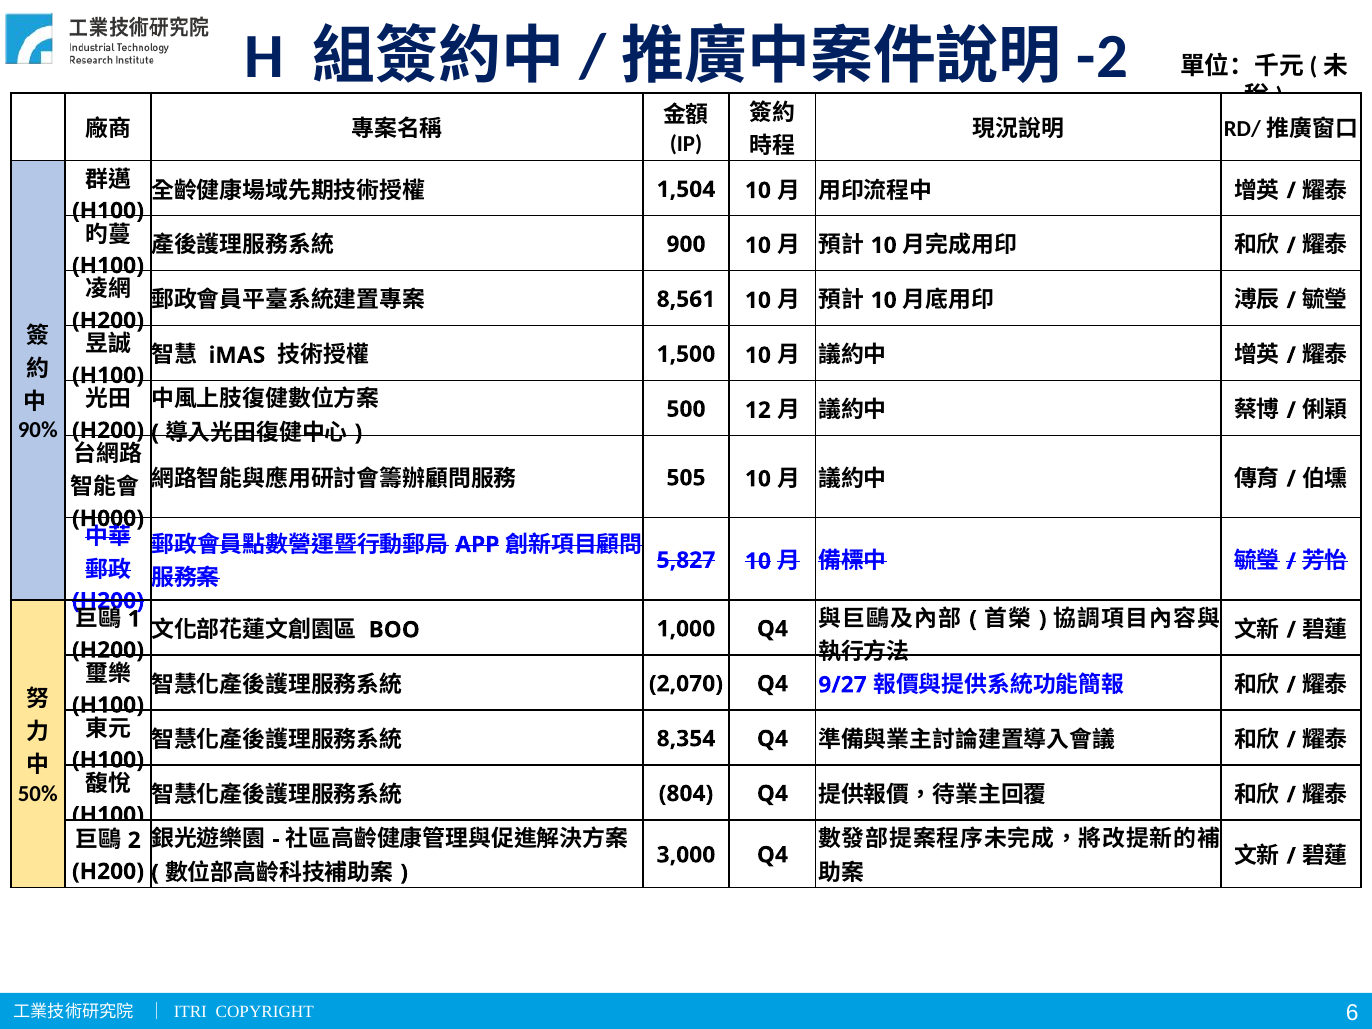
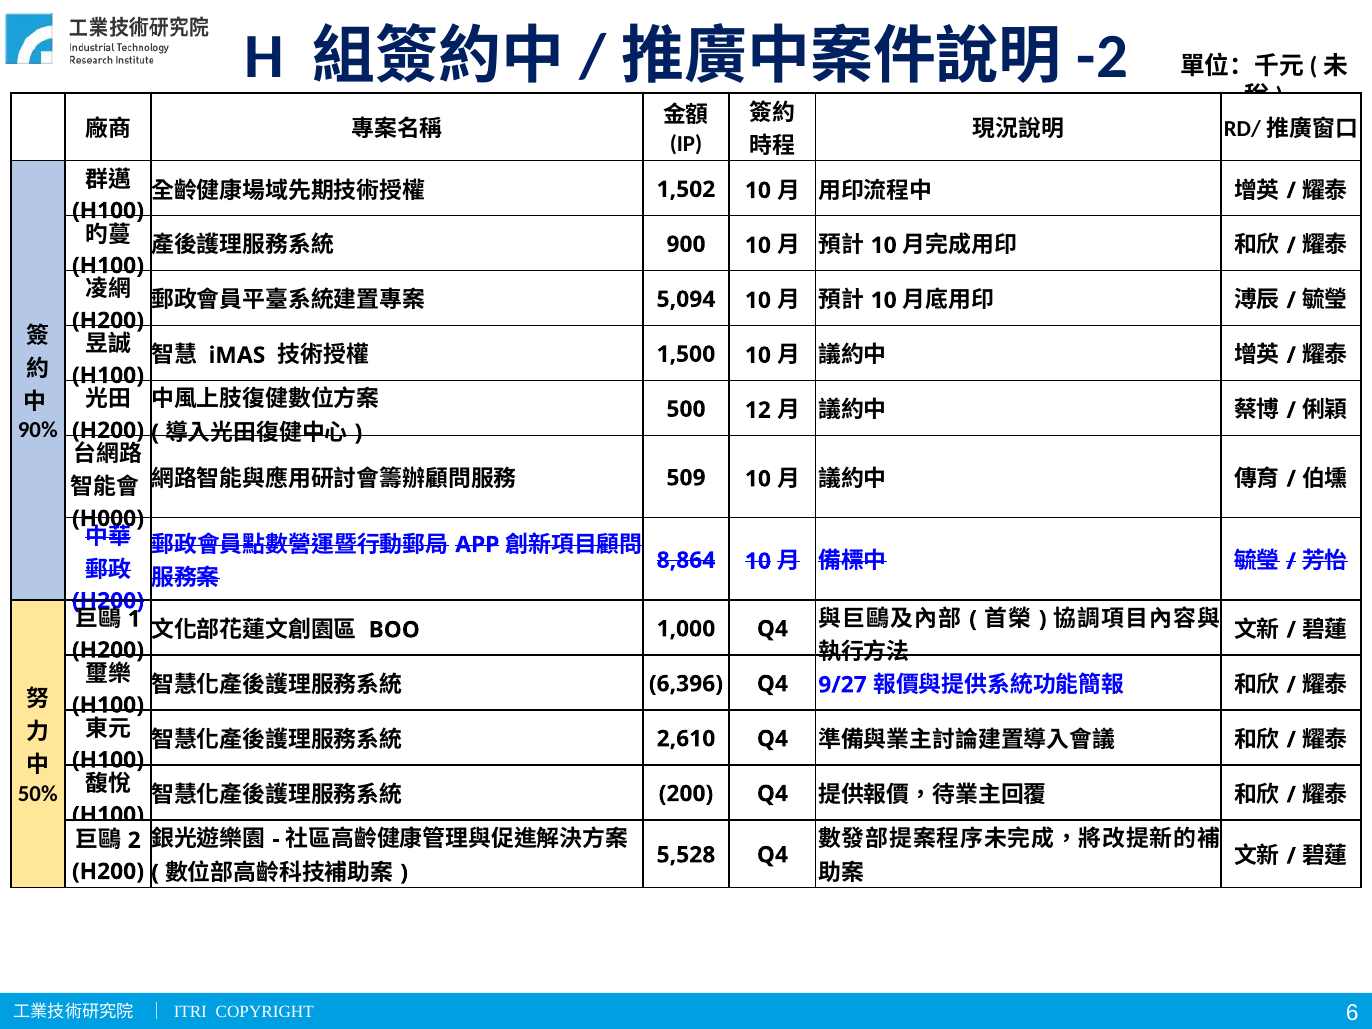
1,504: 1,504 -> 1,502
8,561: 8,561 -> 5,094
505: 505 -> 509
5,827: 5,827 -> 8,864
2,070: 2,070 -> 6,396
8,354: 8,354 -> 2,610
804: 804 -> 200
3,000: 3,000 -> 5,528
